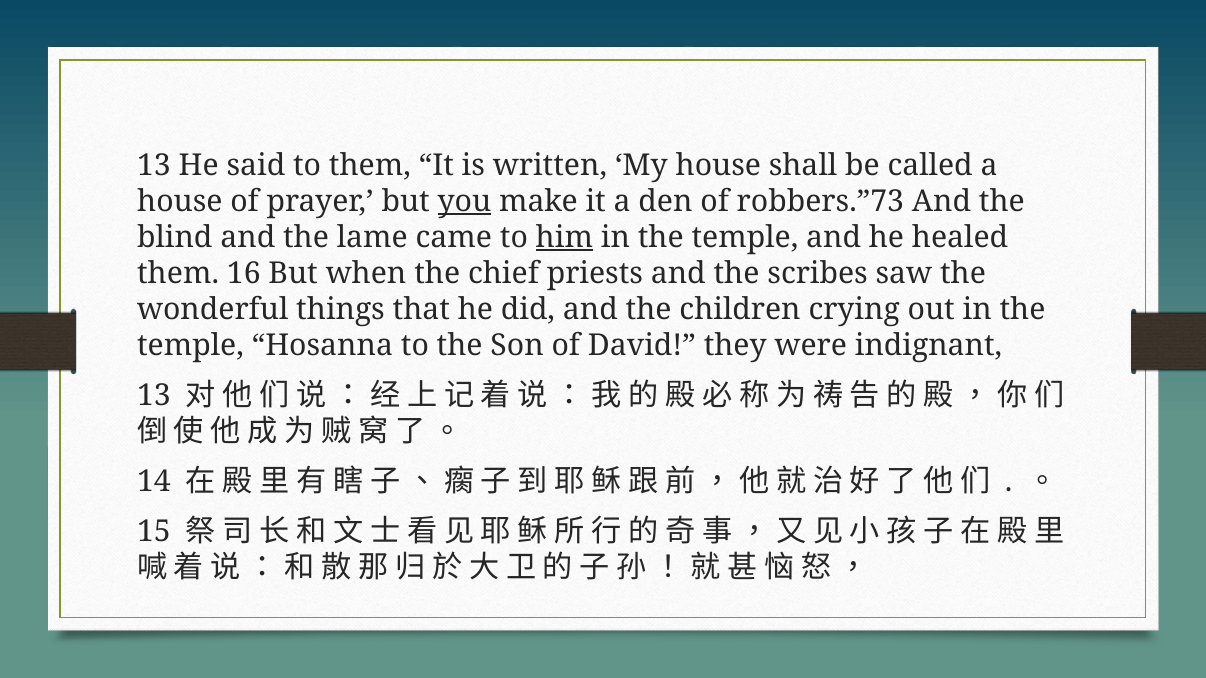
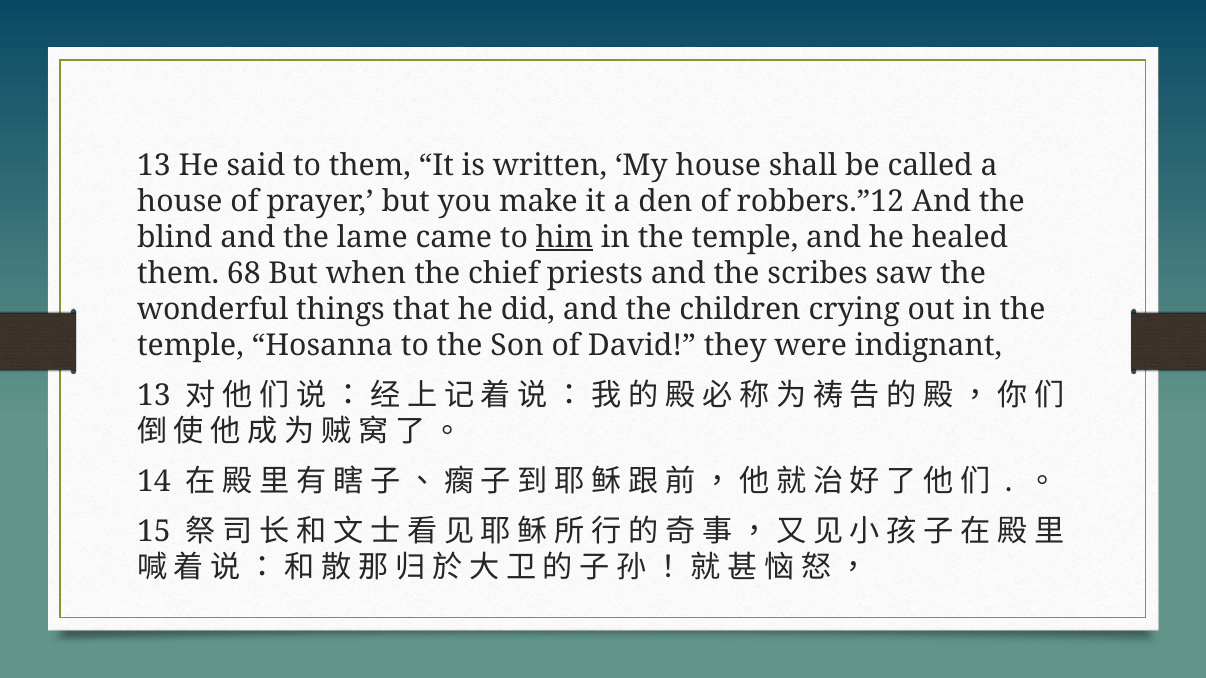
you underline: present -> none
robbers.”73: robbers.”73 -> robbers.”12
16: 16 -> 68
